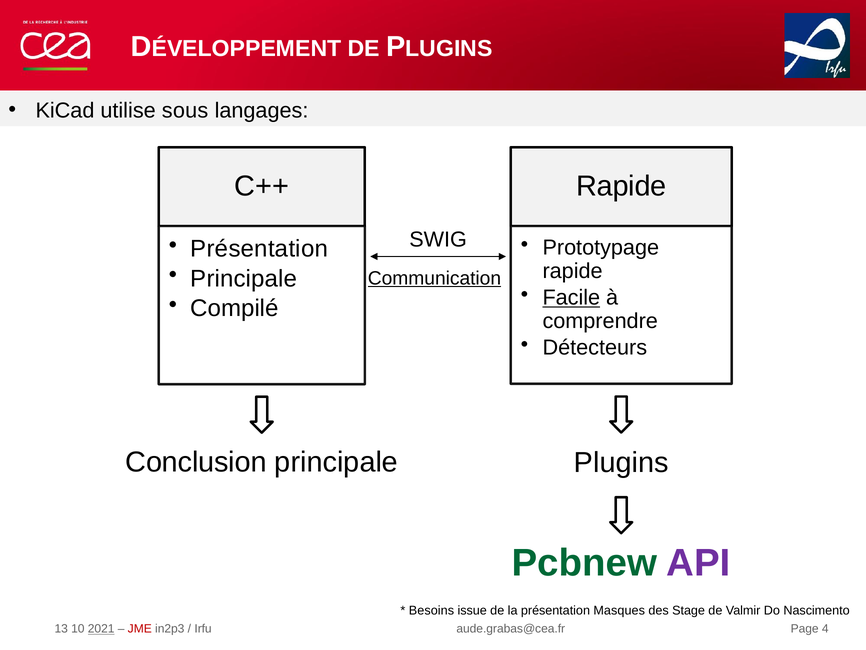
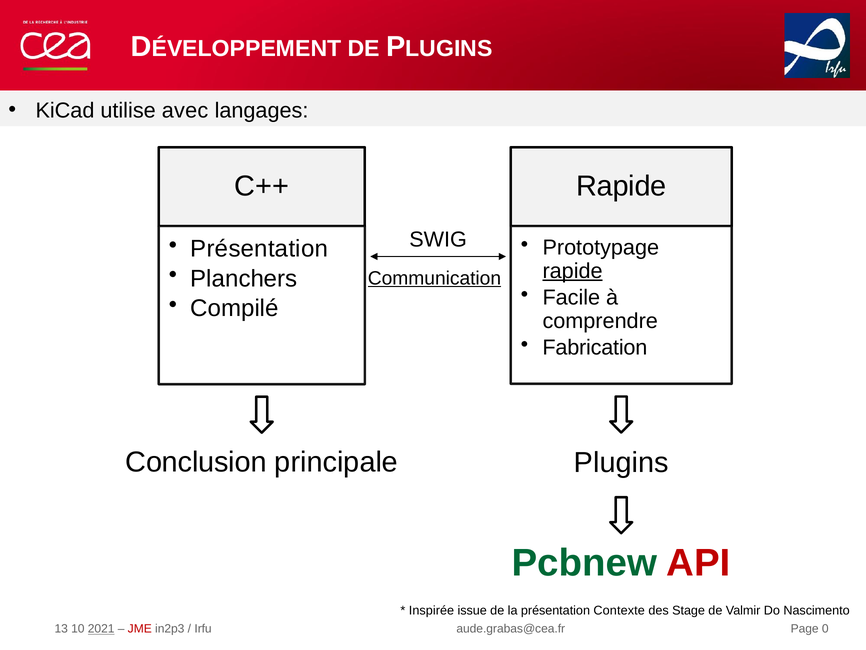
sous: sous -> avec
rapide at (573, 271) underline: none -> present
Principale at (244, 278): Principale -> Planchers
Facile underline: present -> none
Détecteurs: Détecteurs -> Fabrication
API colour: purple -> red
Besoins: Besoins -> Inspirée
Masques: Masques -> Contexte
4: 4 -> 0
